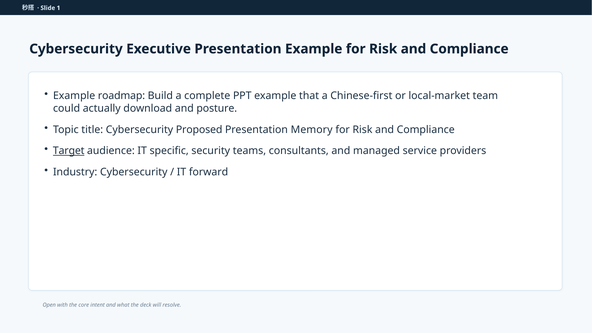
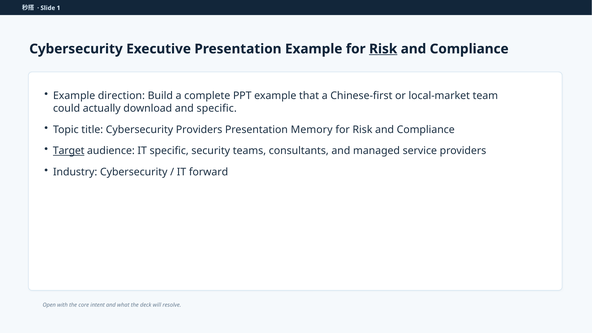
Risk at (383, 49) underline: none -> present
roadmap: roadmap -> direction
and posture: posture -> specific
Cybersecurity Proposed: Proposed -> Providers
